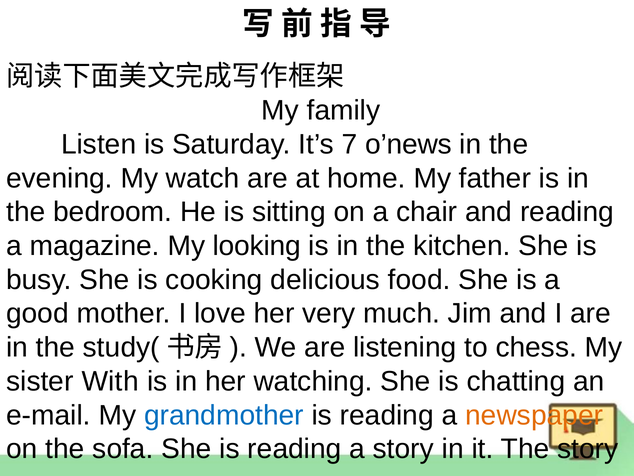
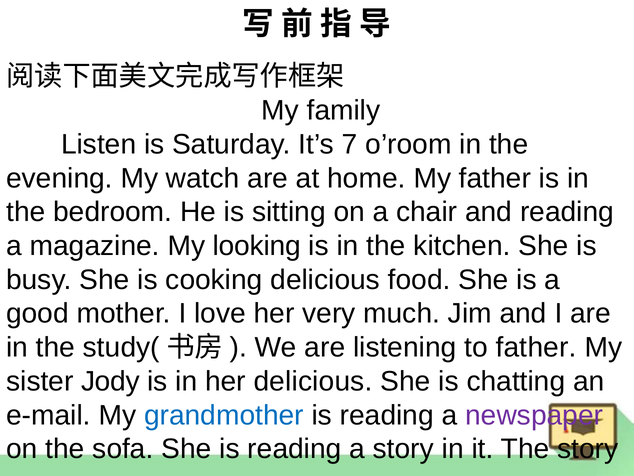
o’news: o’news -> o’room
to chess: chess -> father
With: With -> Jody
her watching: watching -> delicious
newspaper colour: orange -> purple
